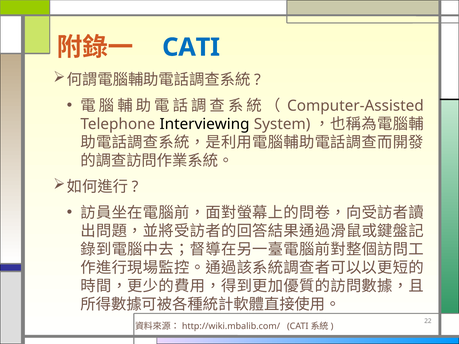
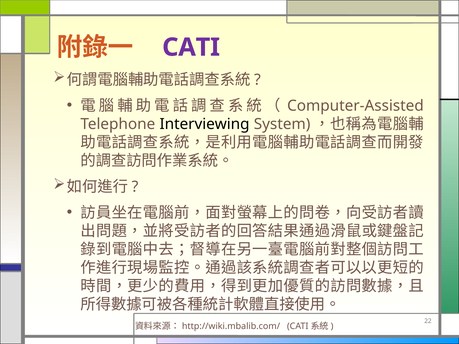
CATI at (191, 47) colour: blue -> purple
